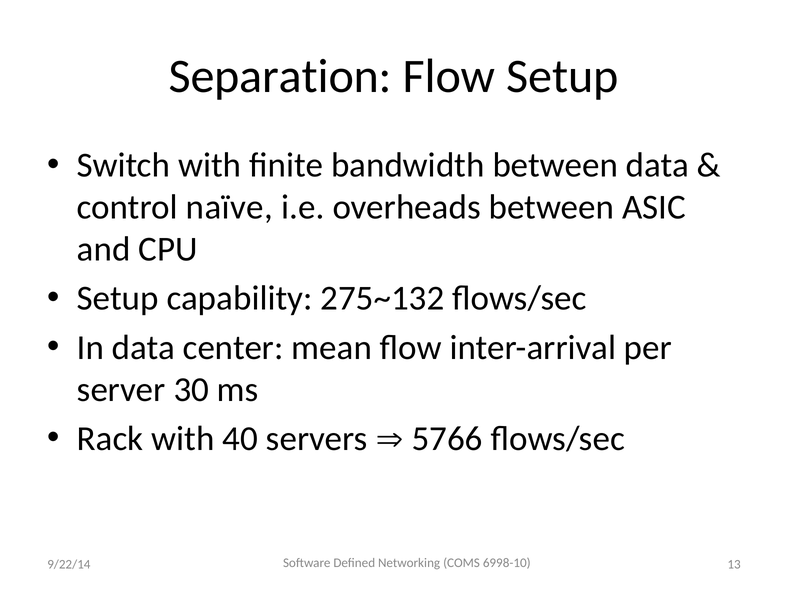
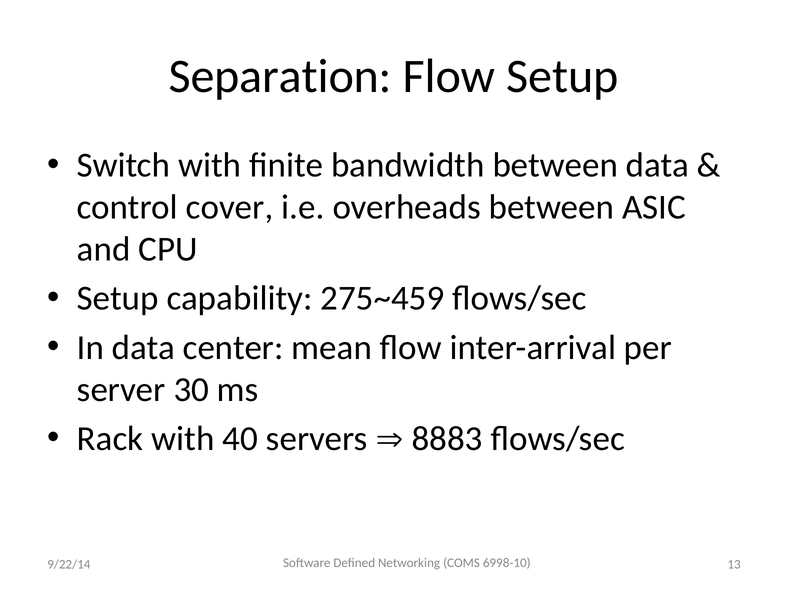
naïve: naïve -> cover
275~132: 275~132 -> 275~459
5766: 5766 -> 8883
